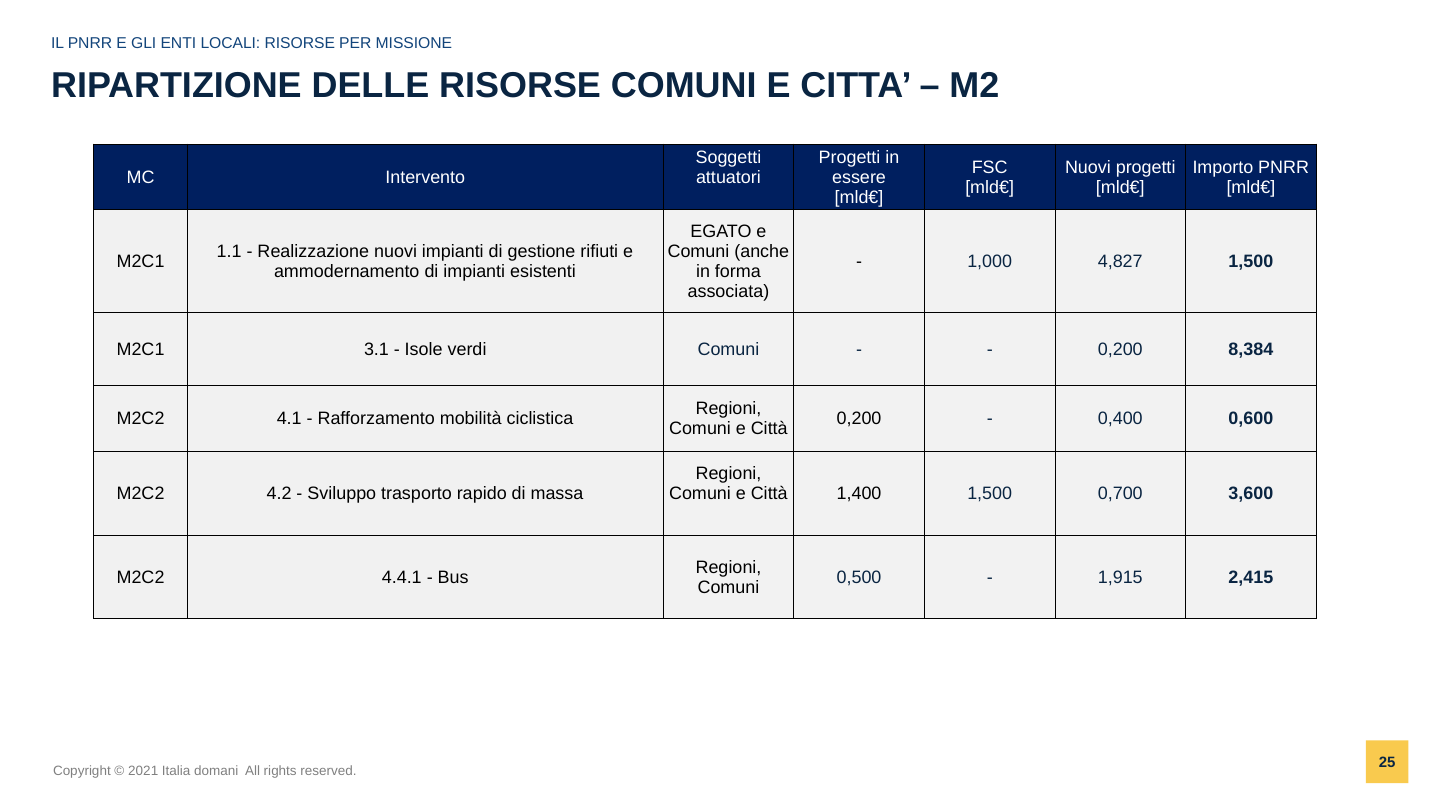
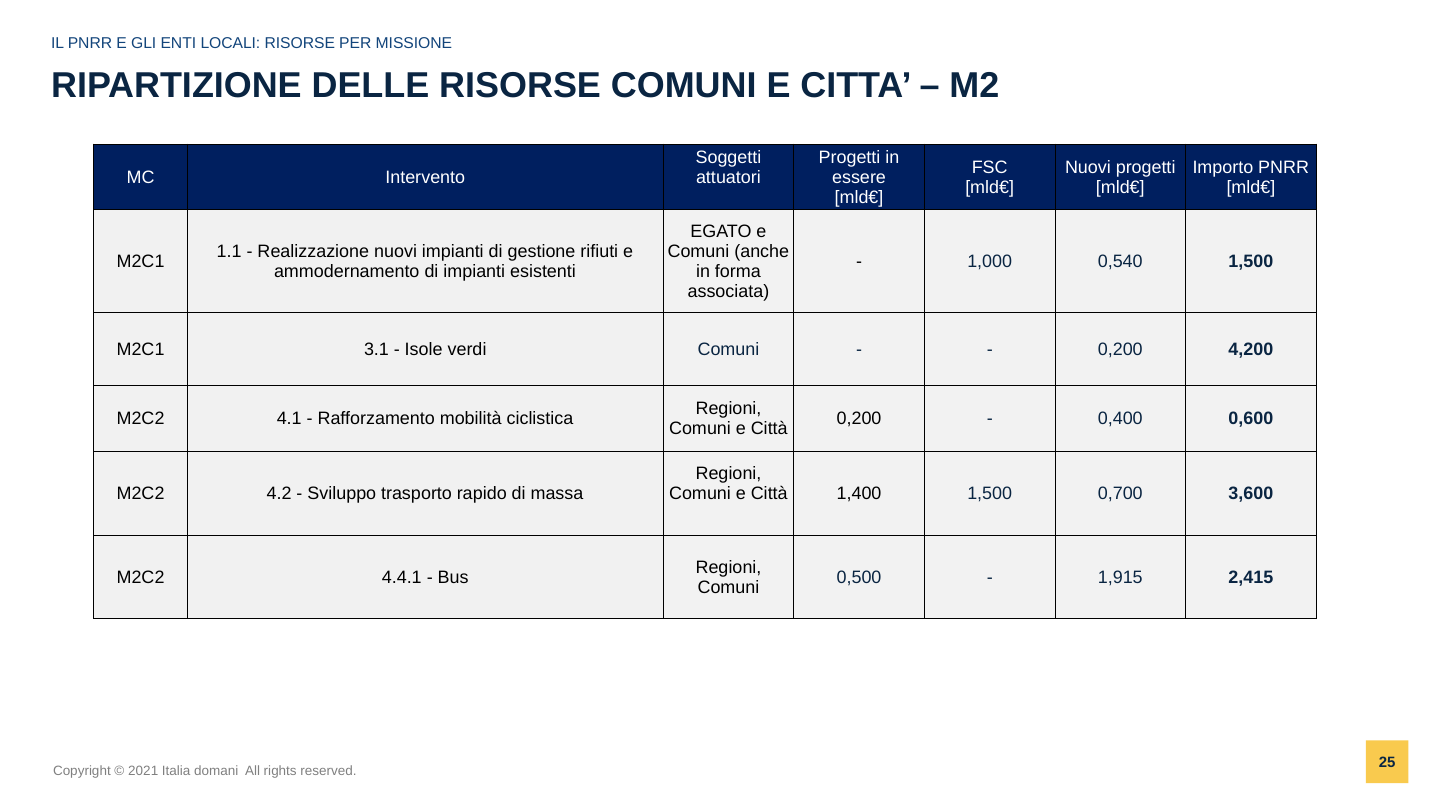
4,827: 4,827 -> 0,540
8,384: 8,384 -> 4,200
